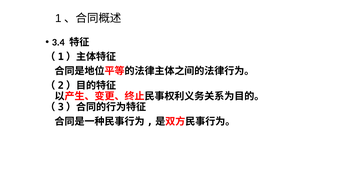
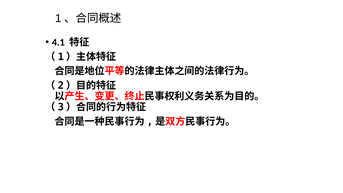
3.4: 3.4 -> 4.1
